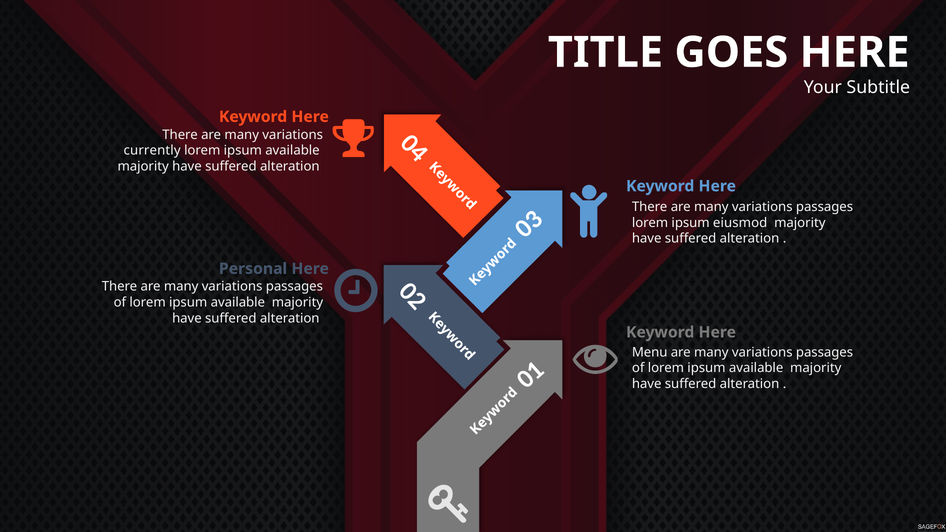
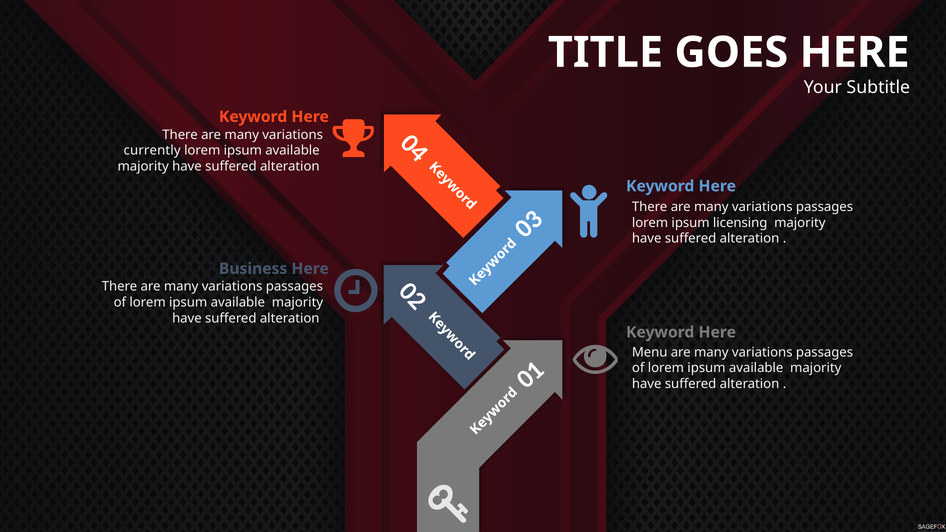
eiusmod: eiusmod -> licensing
Personal: Personal -> Business
